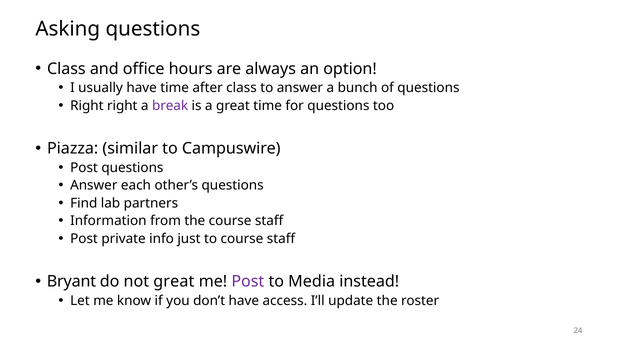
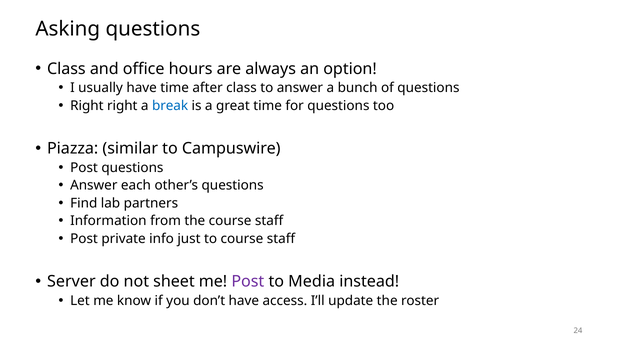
break colour: purple -> blue
Bryant: Bryant -> Server
not great: great -> sheet
